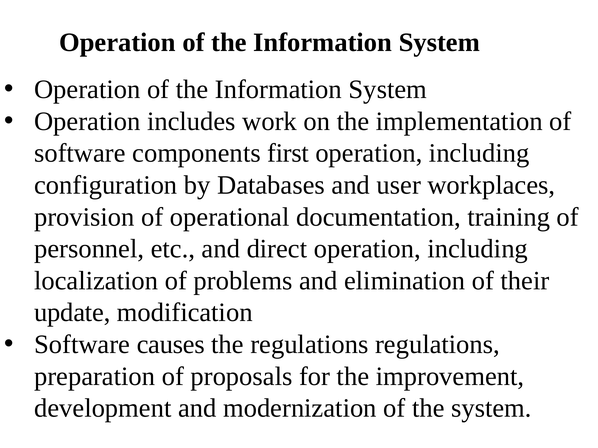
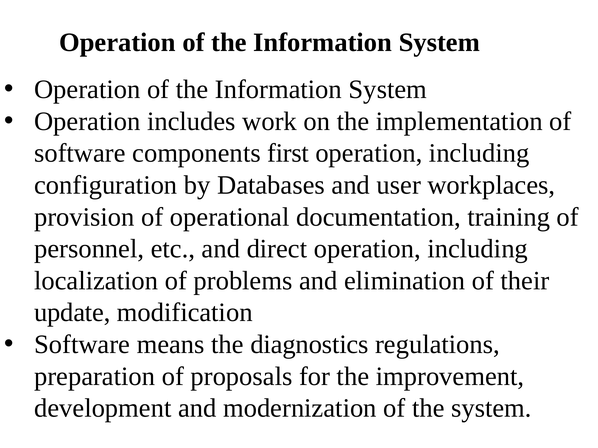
causes: causes -> means
the regulations: regulations -> diagnostics
